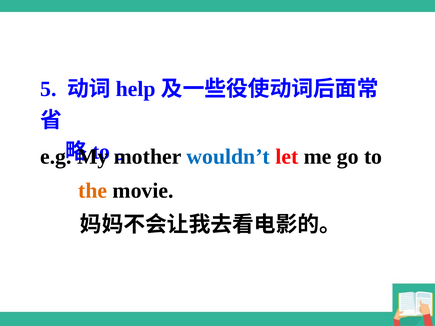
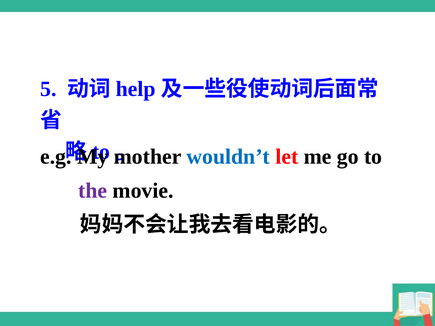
the colour: orange -> purple
